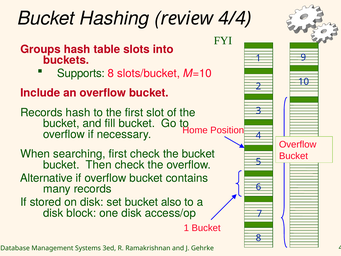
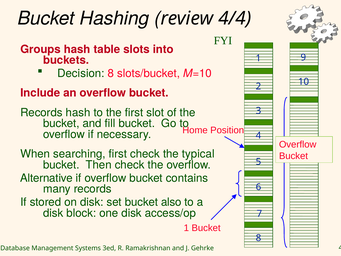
Supports: Supports -> Decision
check the bucket: bucket -> typical
